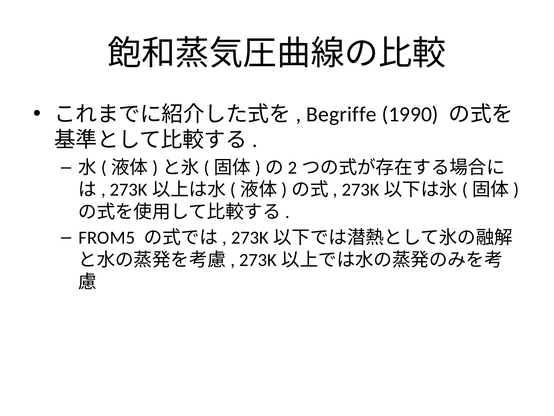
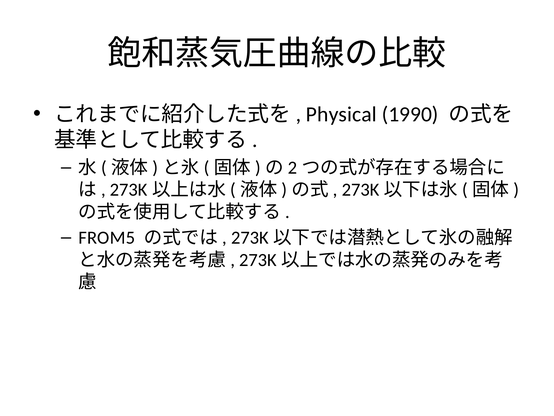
Begriffe: Begriffe -> Physical
